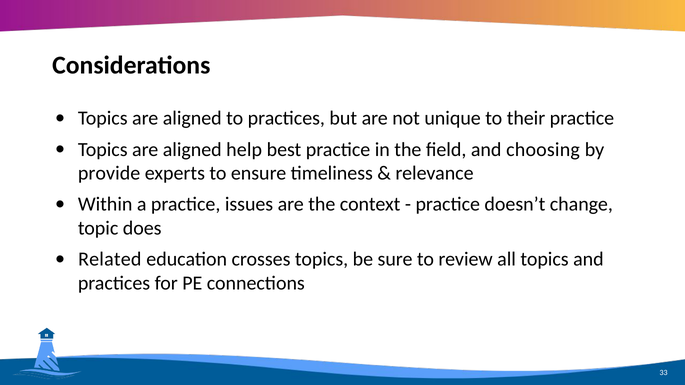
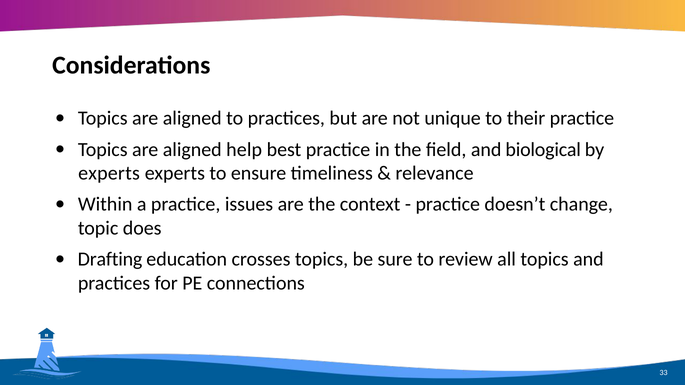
choosing: choosing -> biological
provide at (109, 173): provide -> experts
Related: Related -> Drafting
